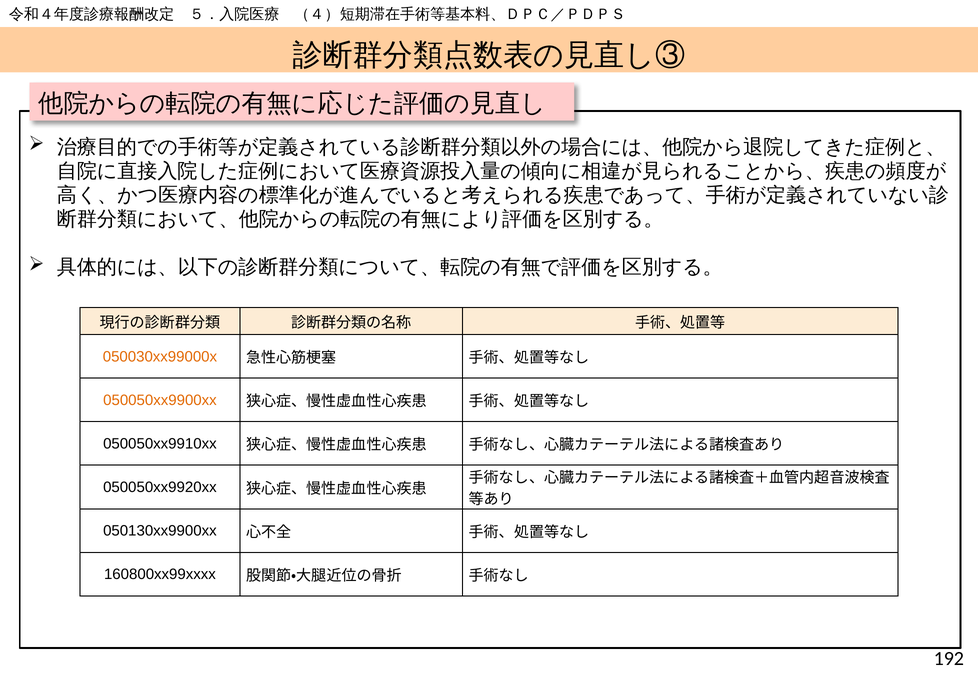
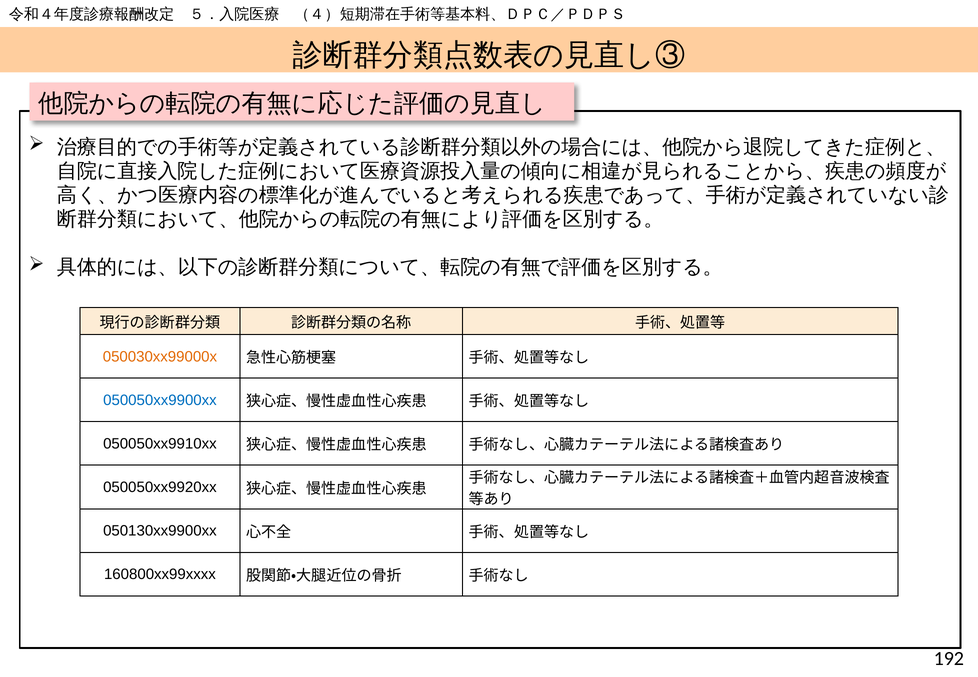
050050xx9900xx colour: orange -> blue
